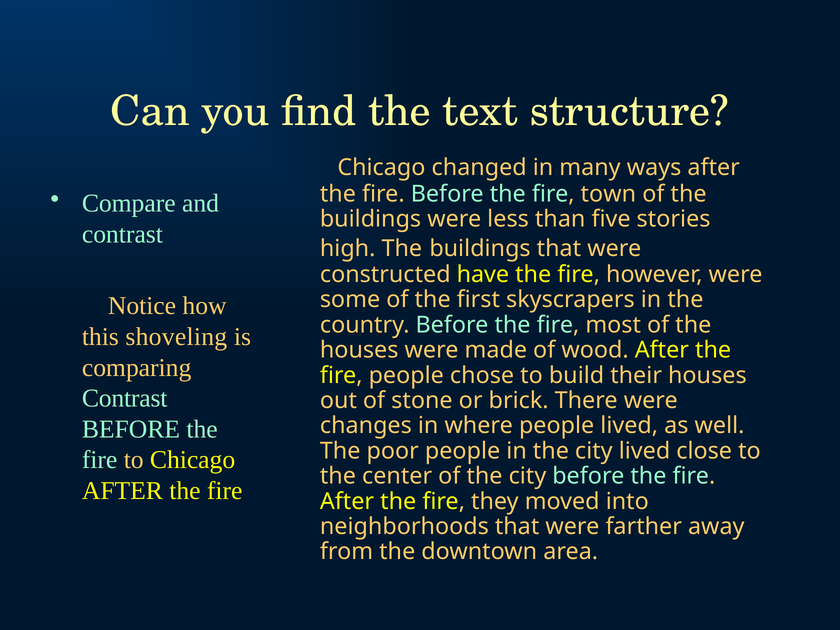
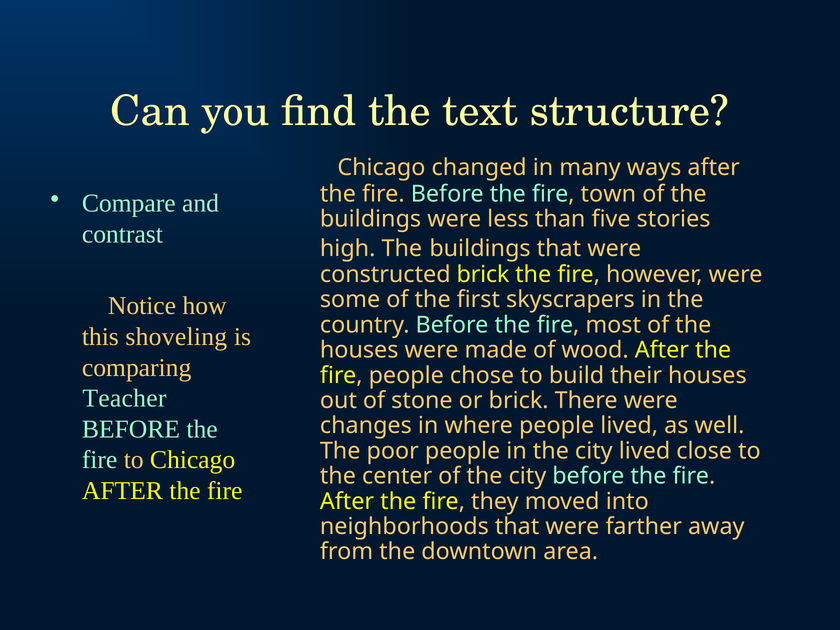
constructed have: have -> brick
Contrast at (125, 398): Contrast -> Teacher
